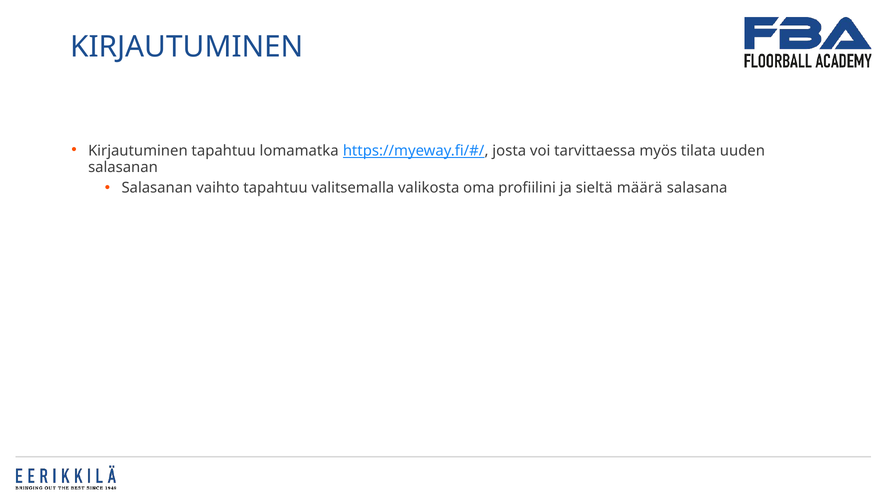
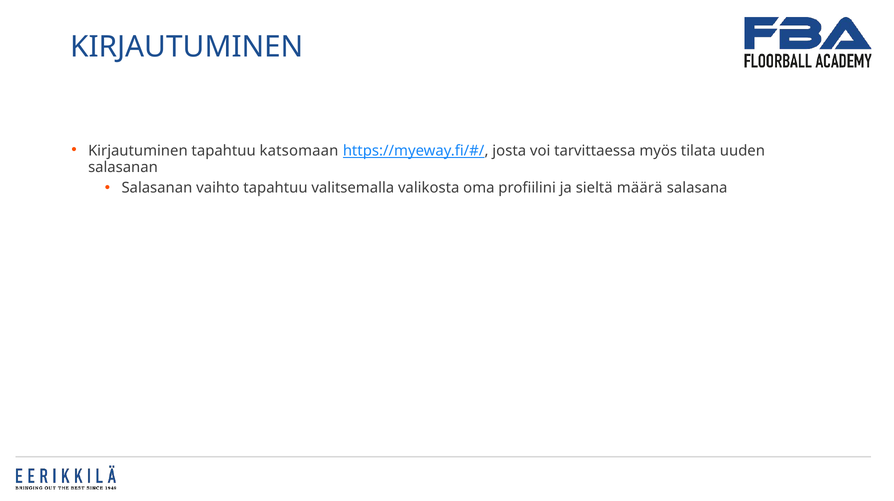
lomamatka: lomamatka -> katsomaan
